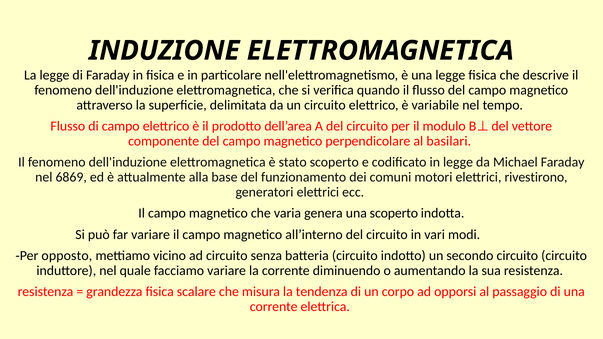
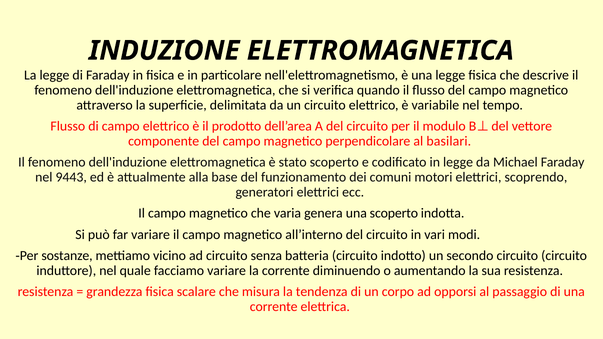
6869: 6869 -> 9443
rivestirono: rivestirono -> scoprendo
opposto: opposto -> sostanze
